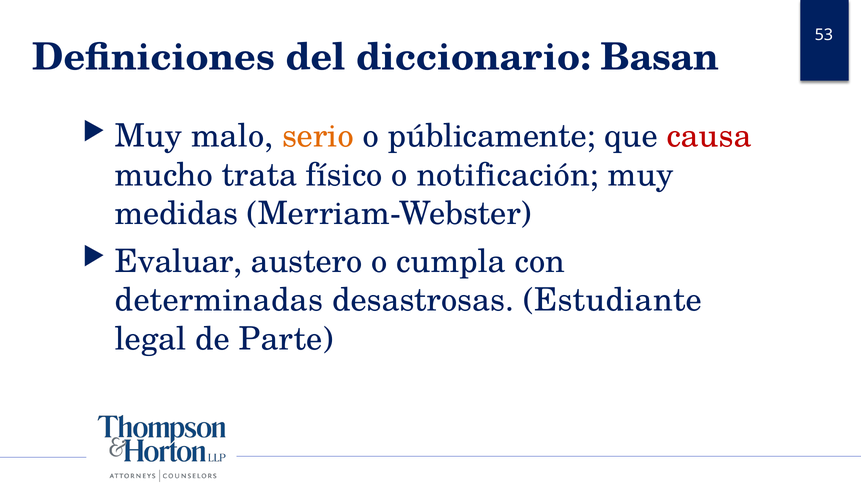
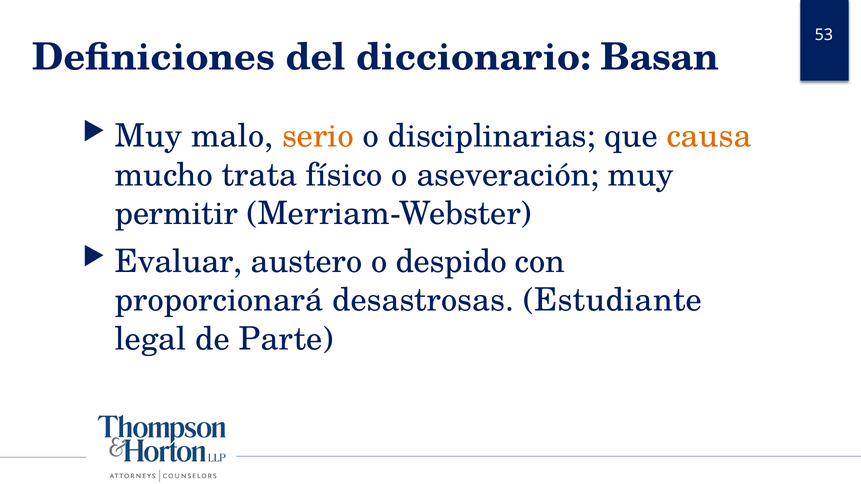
públicamente: públicamente -> disciplinarias
causa colour: red -> orange
notificación: notificación -> aseveración
medidas: medidas -> permitir
cumpla: cumpla -> despido
determinadas: determinadas -> proporcionará
